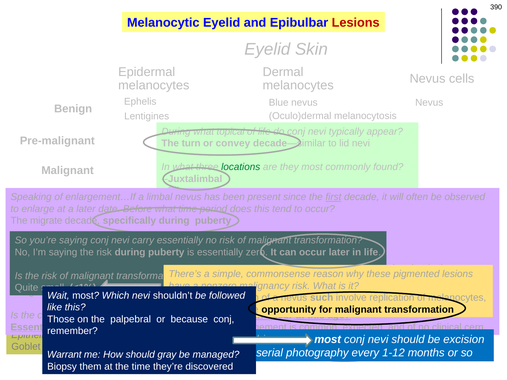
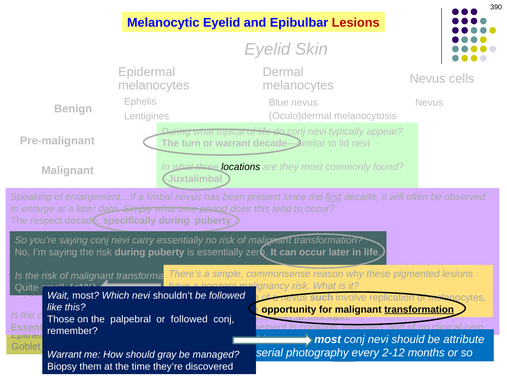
or convey: convey -> warrant
locations colour: green -> black
Before: Before -> Simply
migrate: migrate -> respect
transformation at (419, 310) underline: none -> present
because at (189, 319): because -> followed
excision: excision -> attribute
1-12: 1-12 -> 2-12
